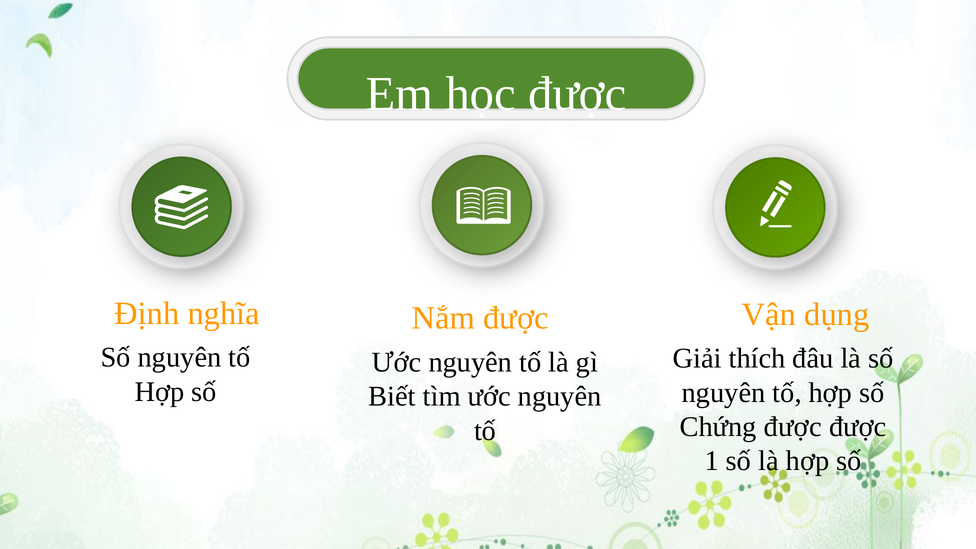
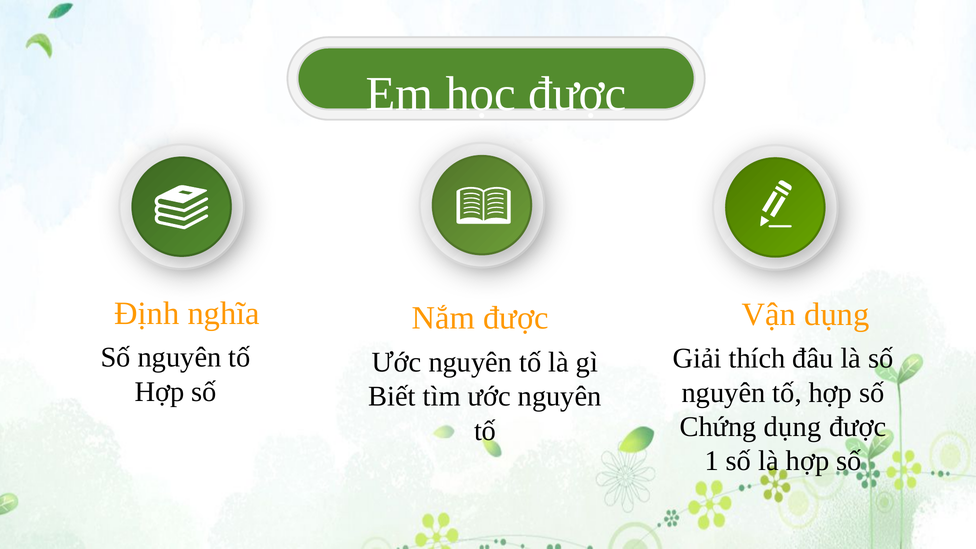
Chứng được: được -> dụng
